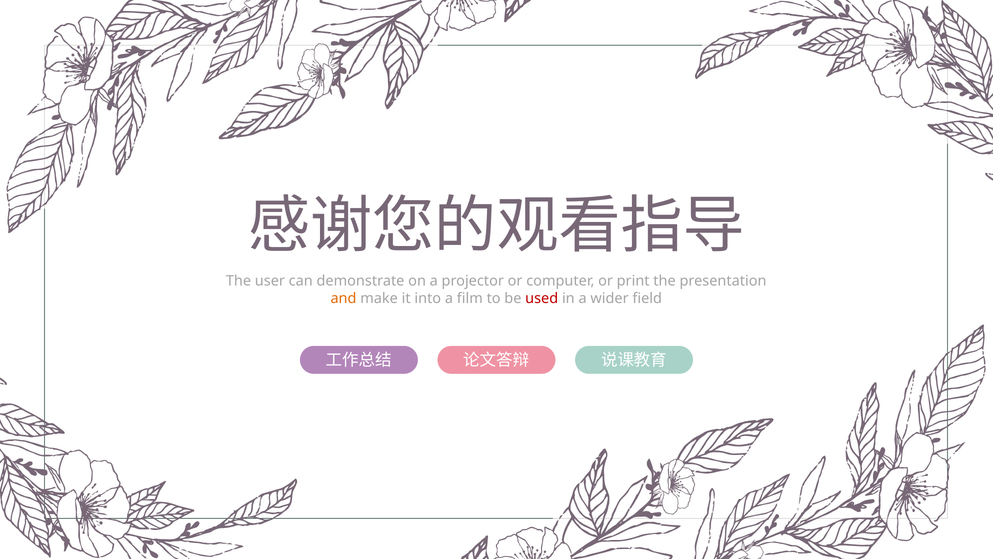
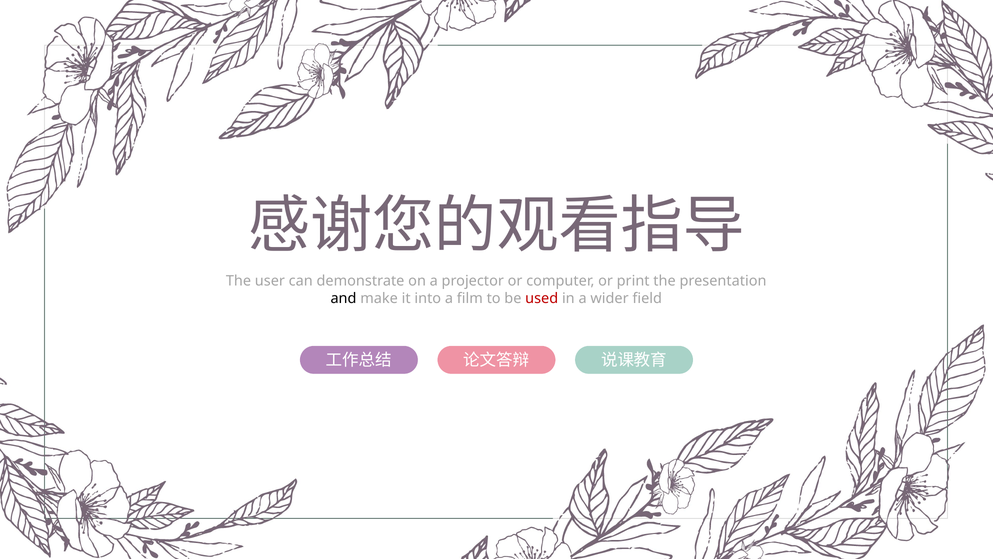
and colour: orange -> black
